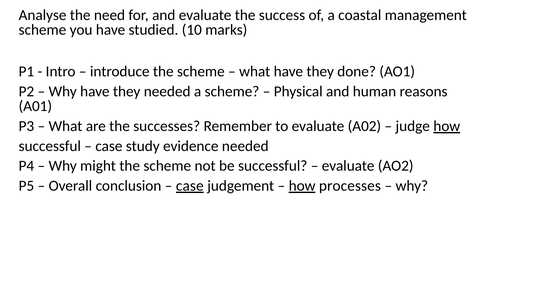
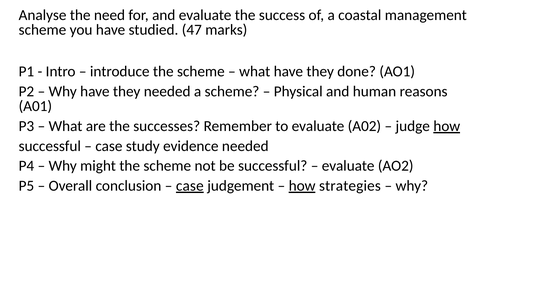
10: 10 -> 47
processes: processes -> strategies
